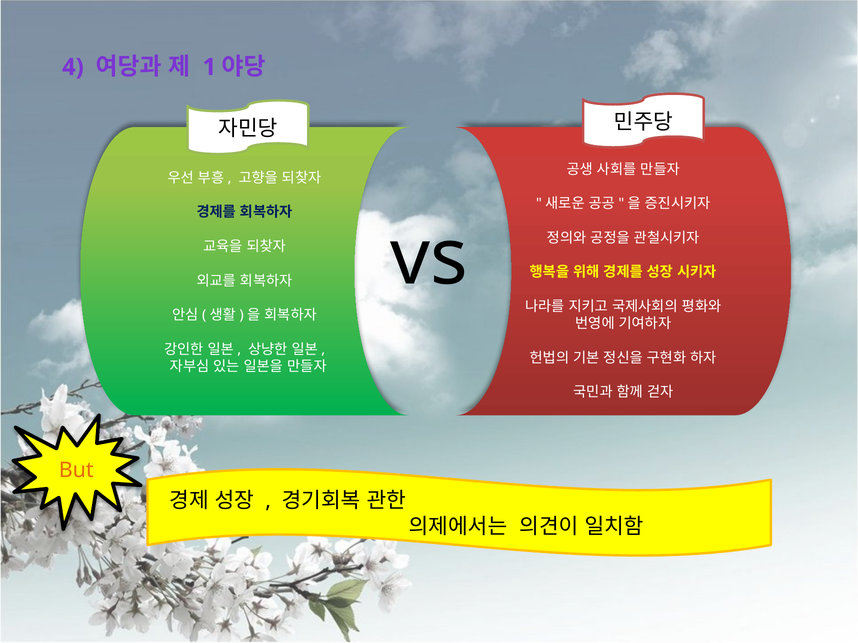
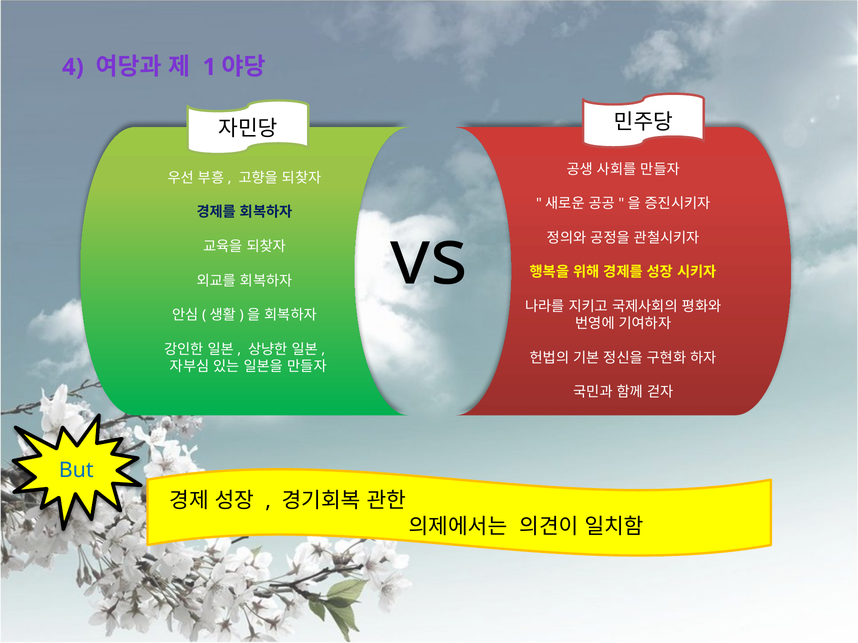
But colour: orange -> blue
